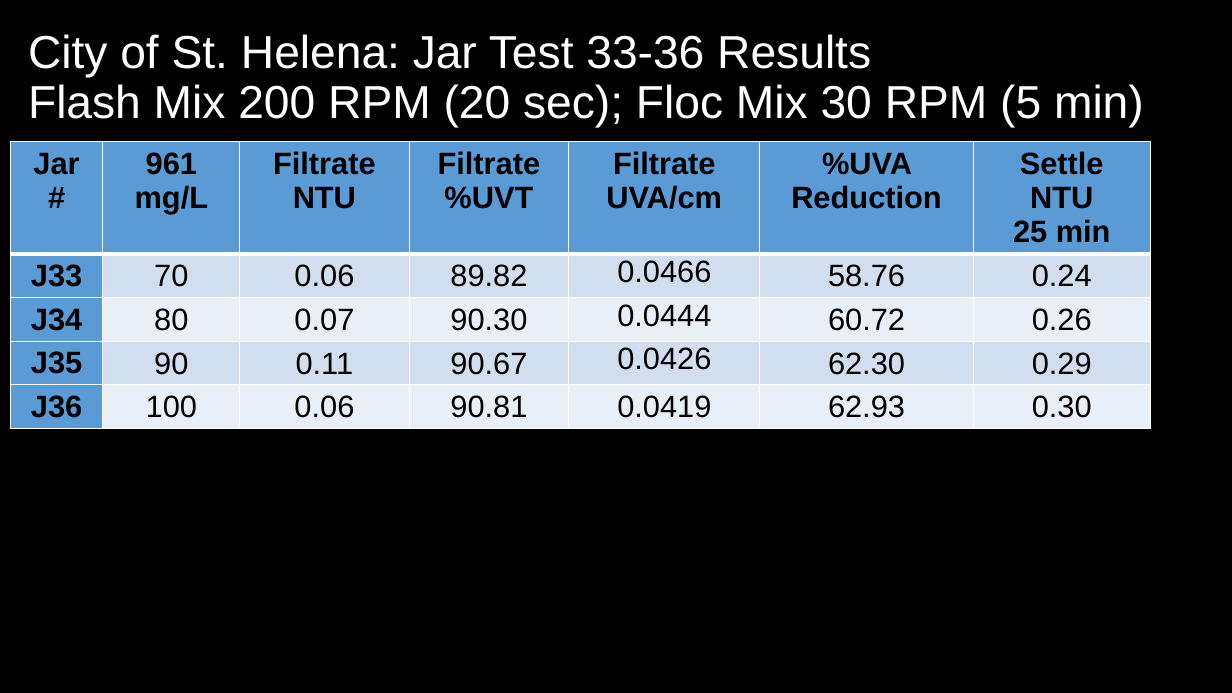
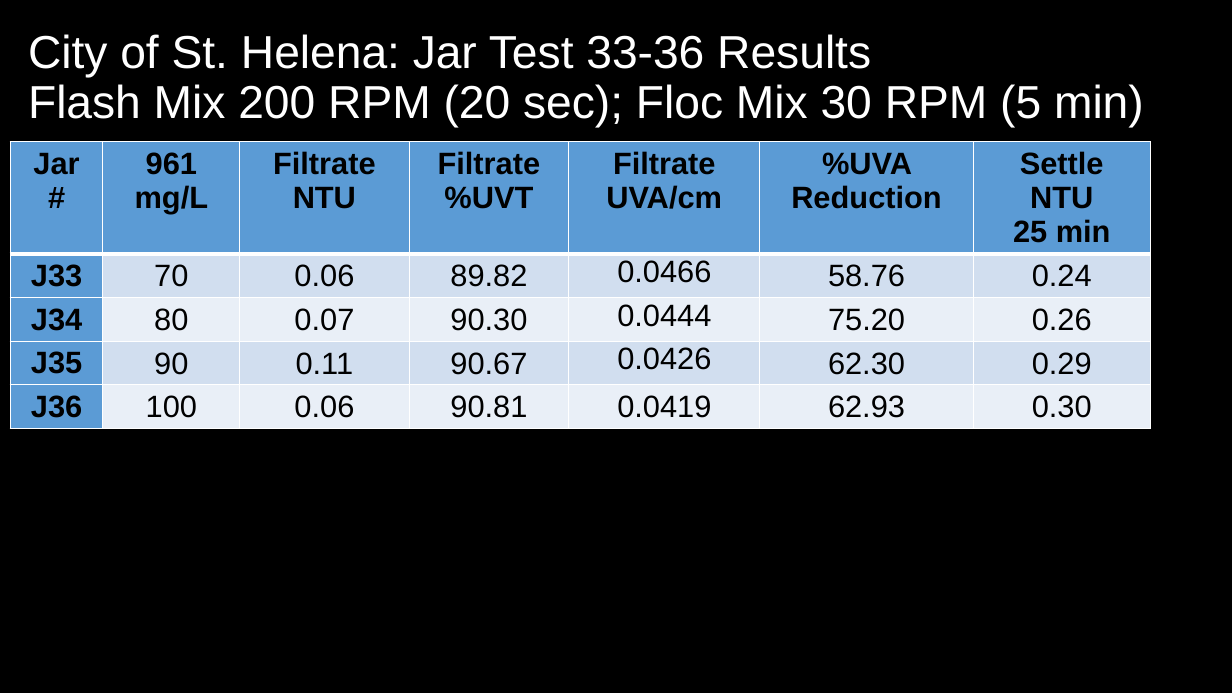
60.72: 60.72 -> 75.20
